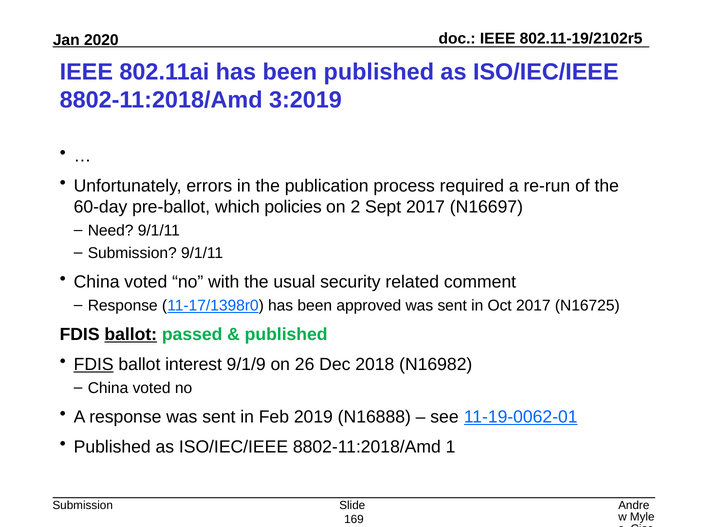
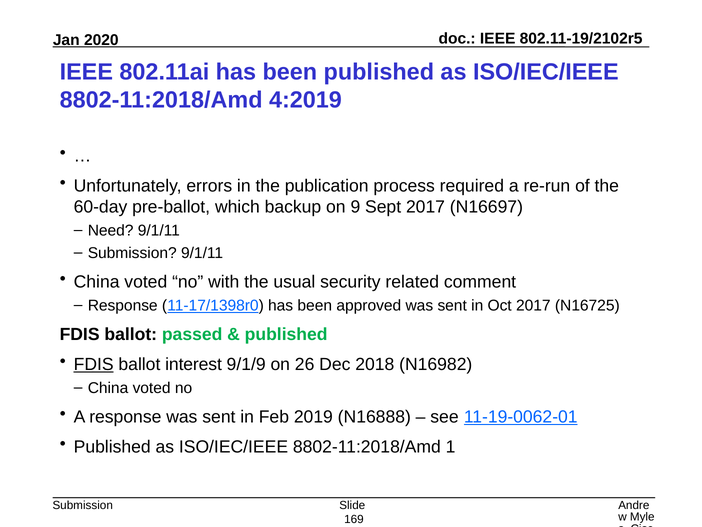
3:2019: 3:2019 -> 4:2019
policies: policies -> backup
2: 2 -> 9
ballot at (131, 334) underline: present -> none
